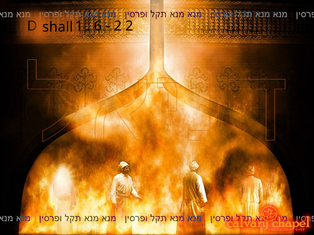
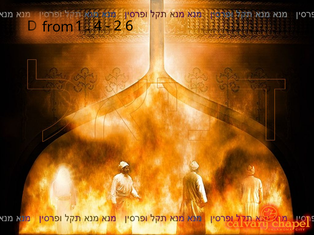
shall: shall -> from
6: 6 -> 4
2 2: 2 -> 6
